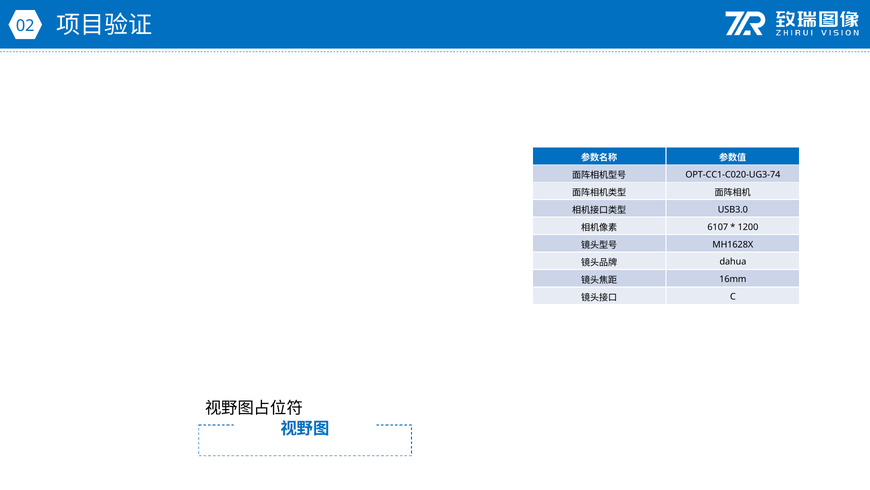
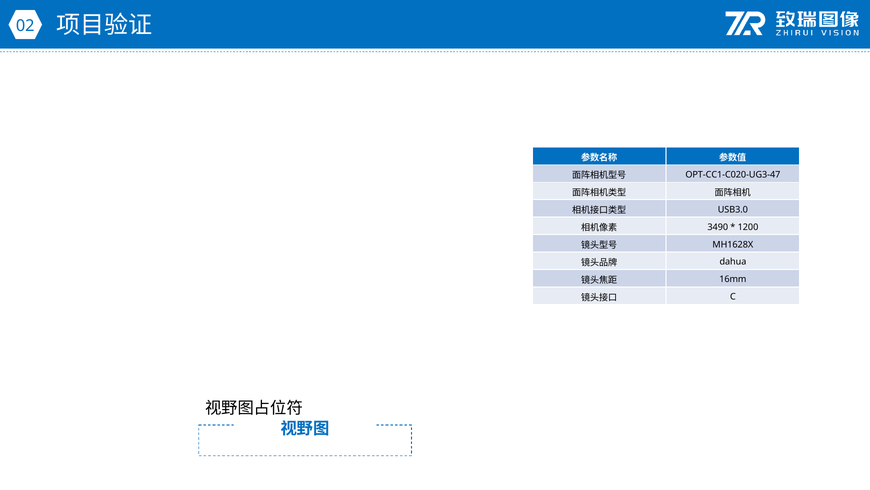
OPT-CC1-C020-UG3-74: OPT-CC1-C020-UG3-74 -> OPT-CC1-C020-UG3-47
6107: 6107 -> 3490
